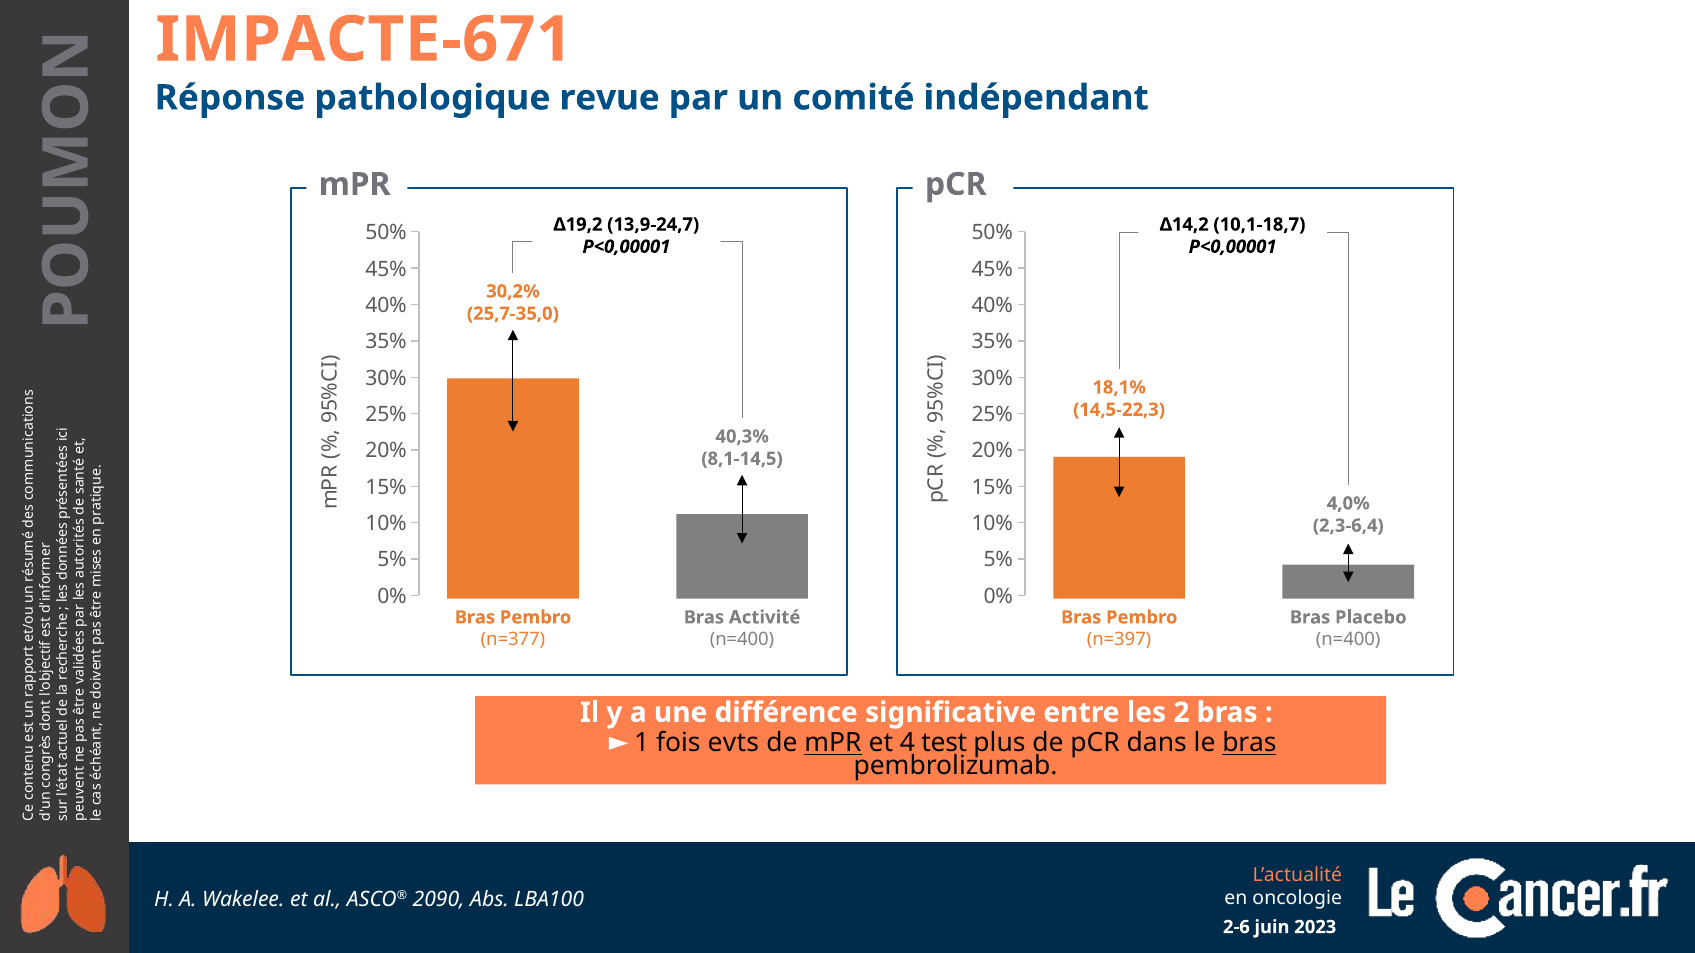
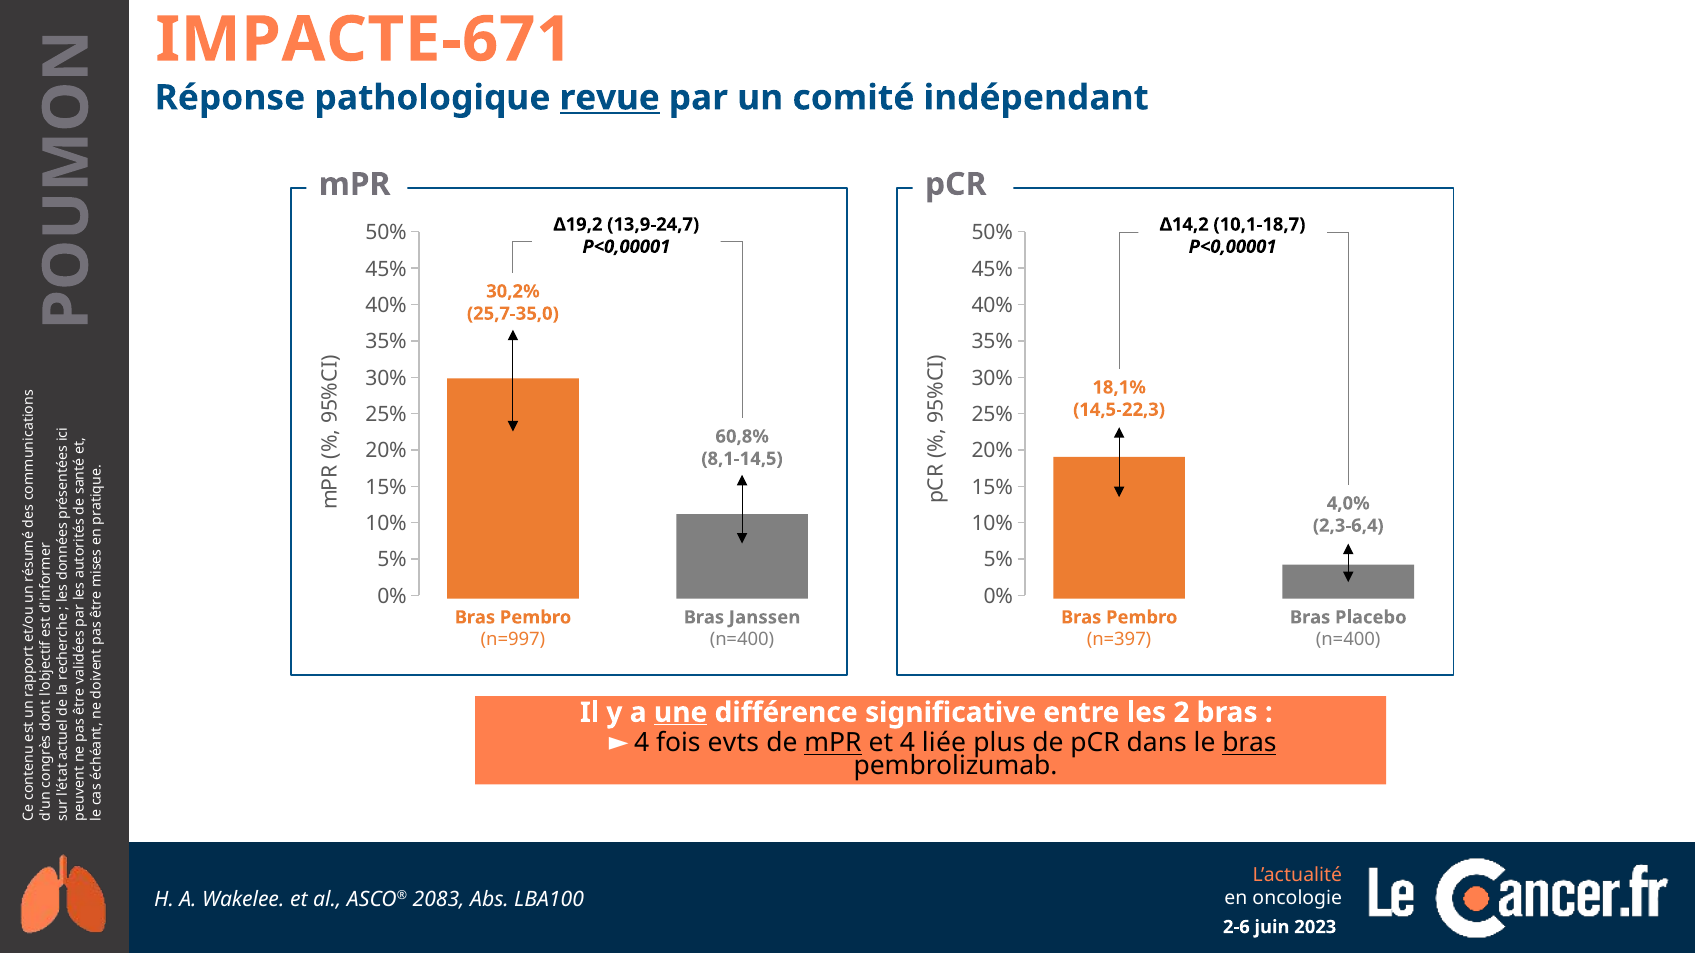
revue underline: none -> present
40,3%: 40,3% -> 60,8%
Activité: Activité -> Janssen
n=377: n=377 -> n=997
une underline: none -> present
1 at (642, 744): 1 -> 4
test: test -> liée
2090: 2090 -> 2083
